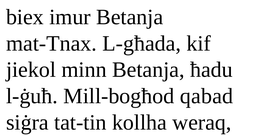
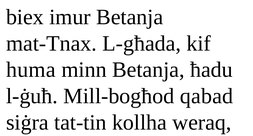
jiekol: jiekol -> huma
